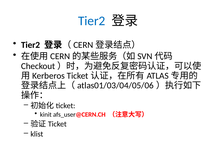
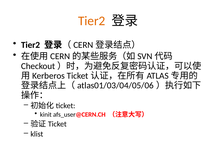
Tier2 at (92, 21) colour: blue -> orange
